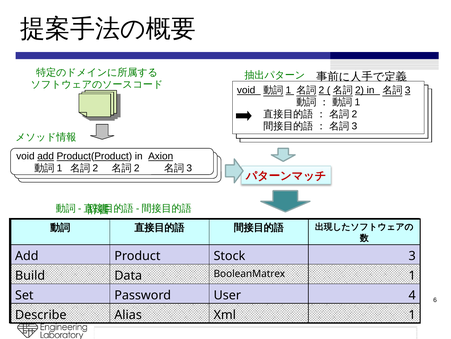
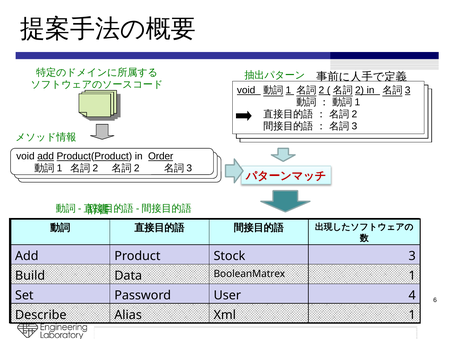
Axion: Axion -> Order
